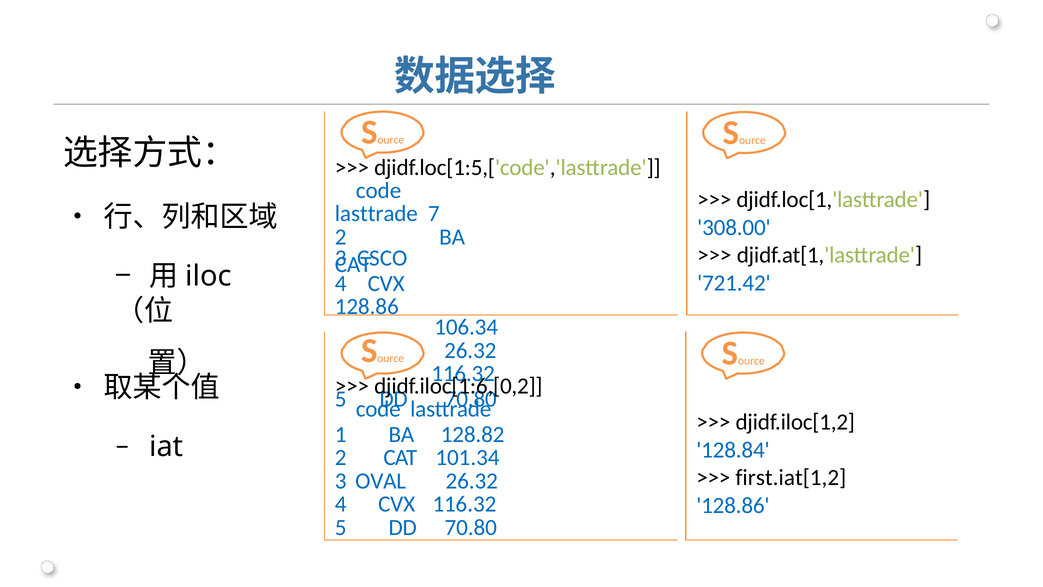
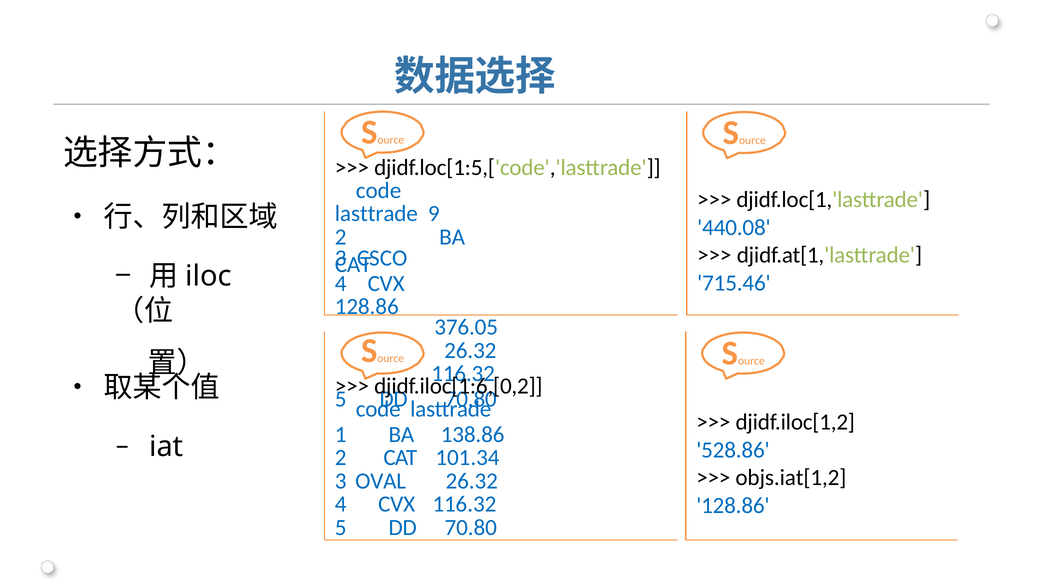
7: 7 -> 9
308.00: 308.00 -> 440.08
721.42: 721.42 -> 715.46
106.34: 106.34 -> 376.05
128.82: 128.82 -> 138.86
128.84: 128.84 -> 528.86
first.iat[1,2: first.iat[1,2 -> objs.iat[1,2
